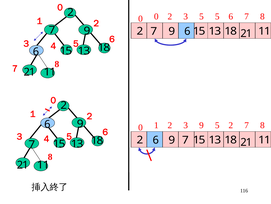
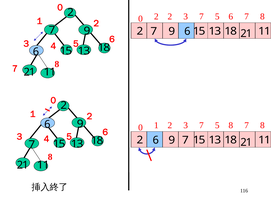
0 0: 0 -> 2
5 at (201, 16): 5 -> 7
1 2 3 9: 9 -> 7
5 2: 2 -> 8
